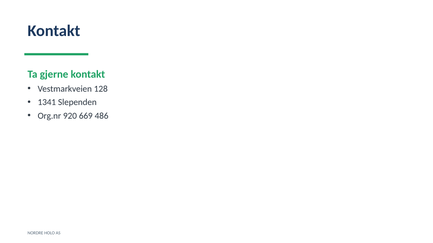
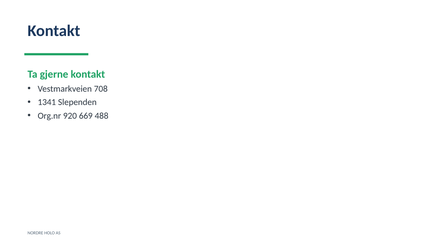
128: 128 -> 708
486: 486 -> 488
